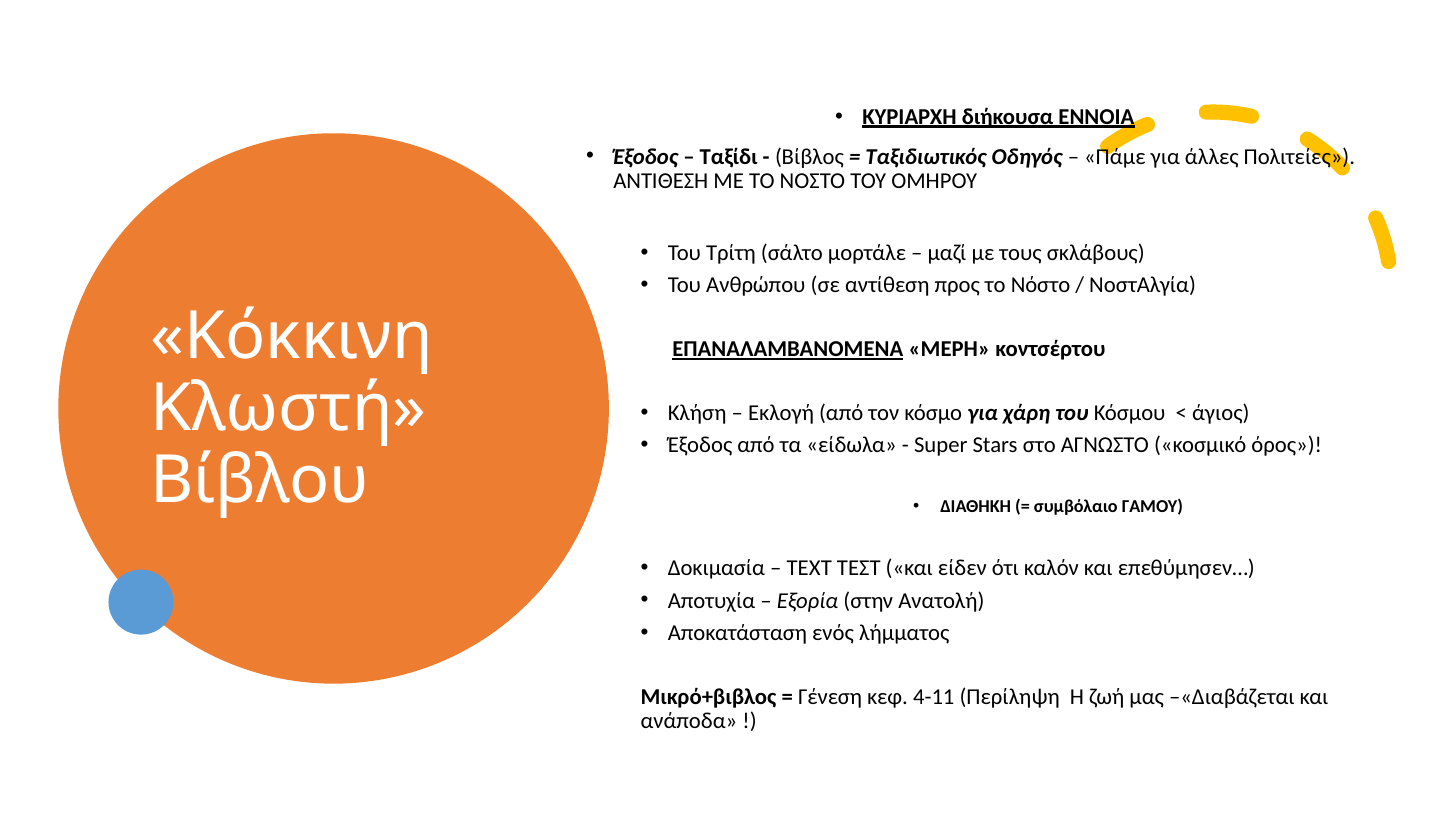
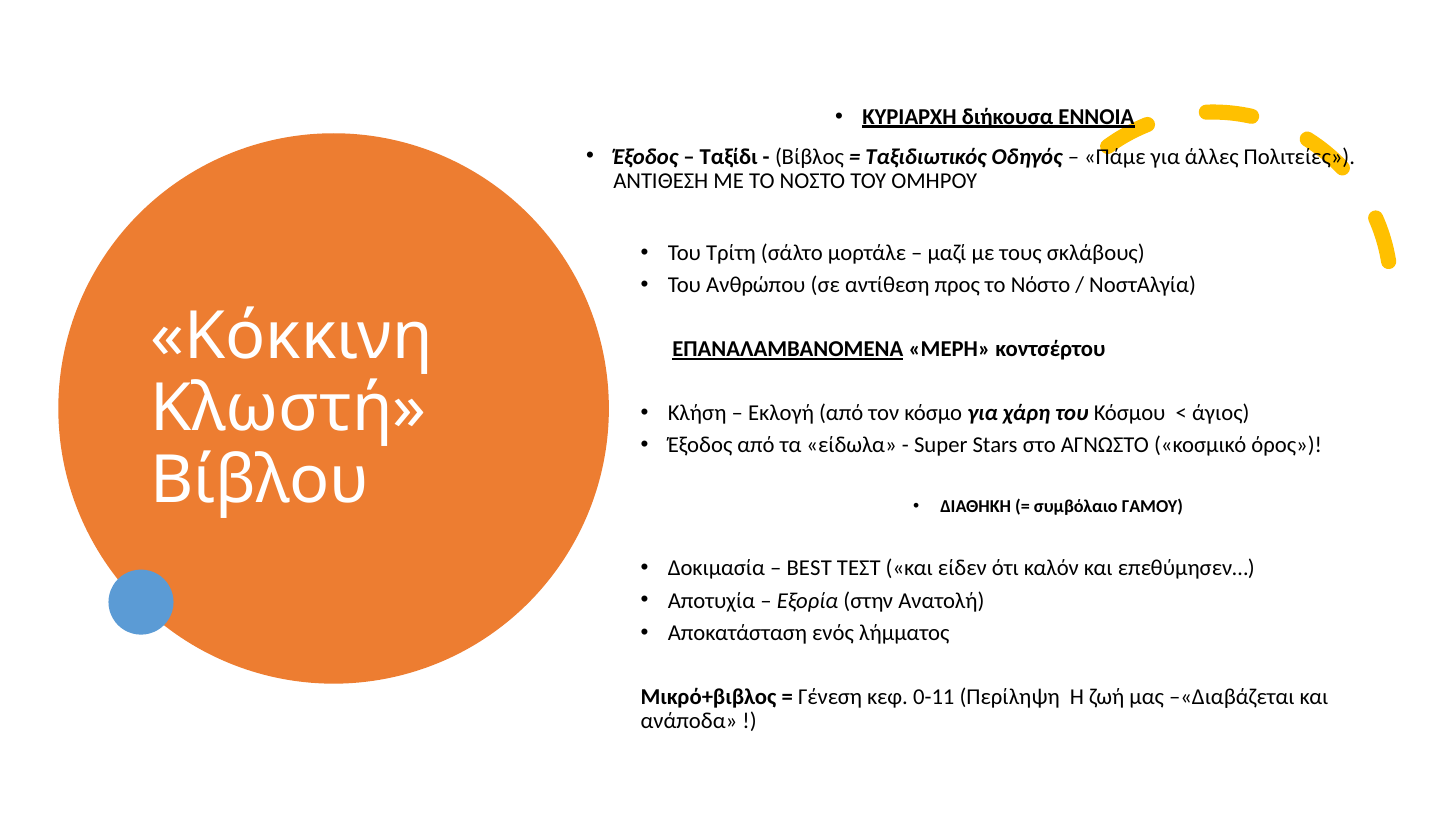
TEXT: TEXT -> BEST
4-11: 4-11 -> 0-11
